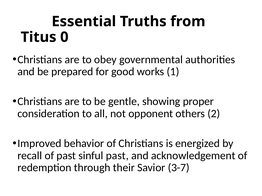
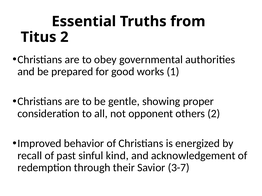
Titus 0: 0 -> 2
sinful past: past -> kind
